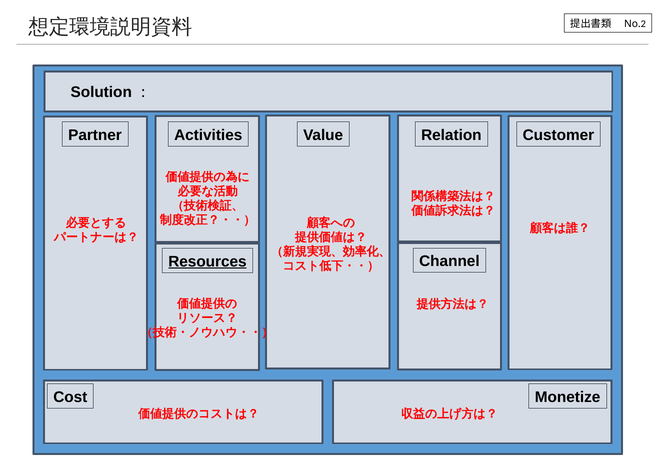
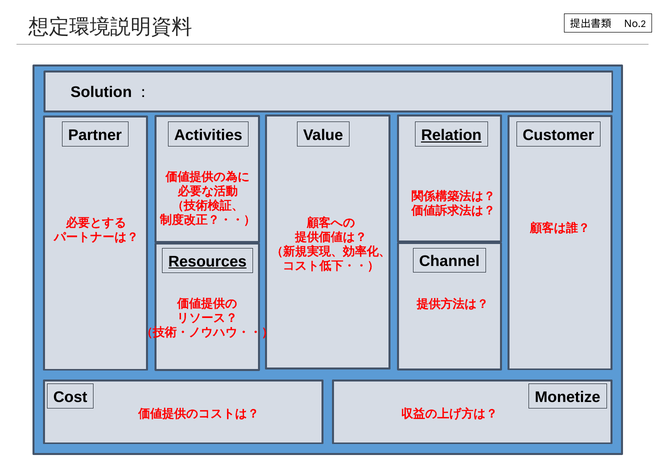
Relation underline: none -> present
